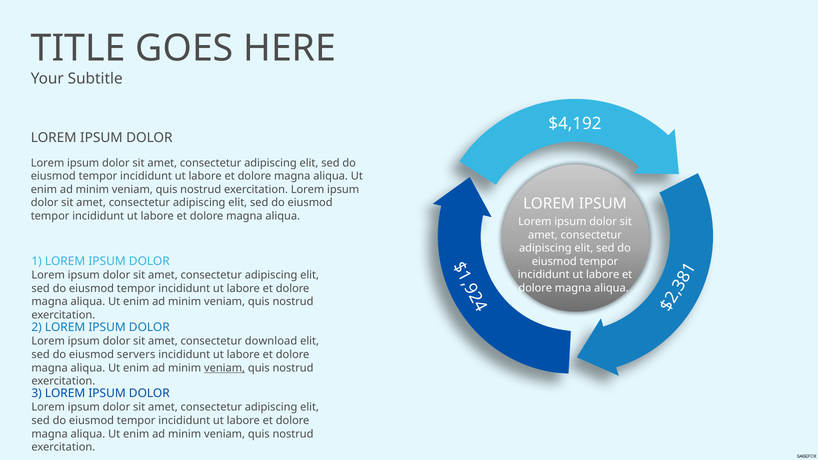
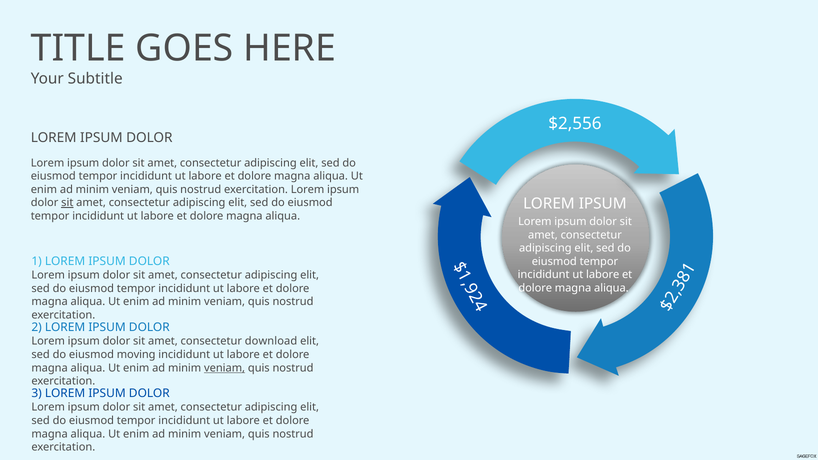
$4,192: $4,192 -> $2,556
sit at (67, 203) underline: none -> present
servers: servers -> moving
